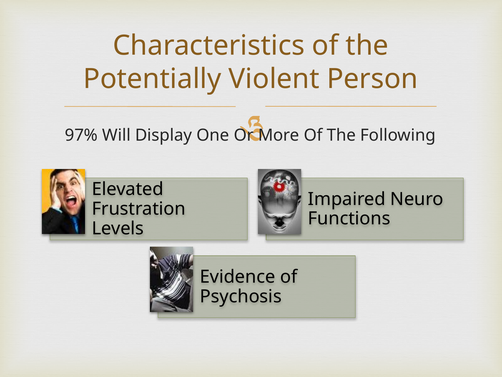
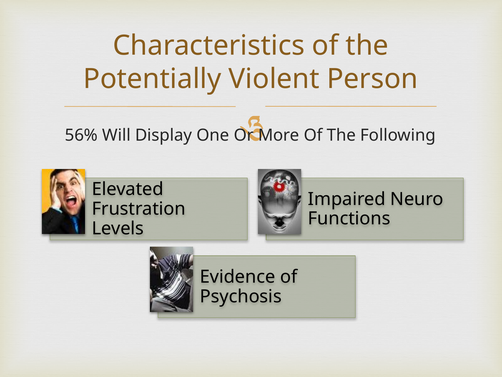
97%: 97% -> 56%
